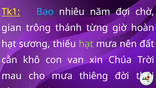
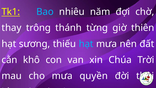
gian: gian -> thay
hoàn: hoàn -> thiên
hạt at (86, 44) colour: light green -> light blue
thiêng: thiêng -> quyền
